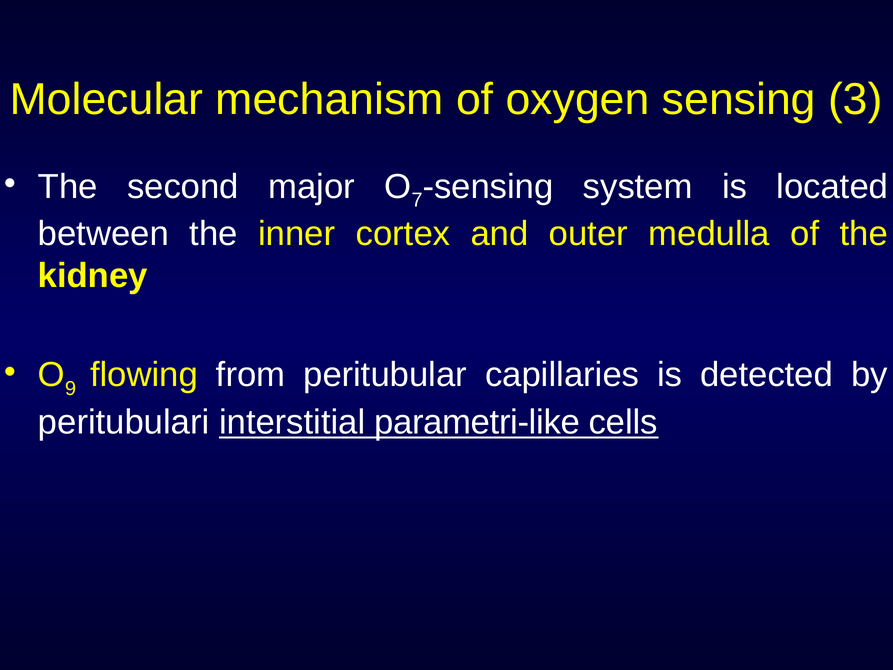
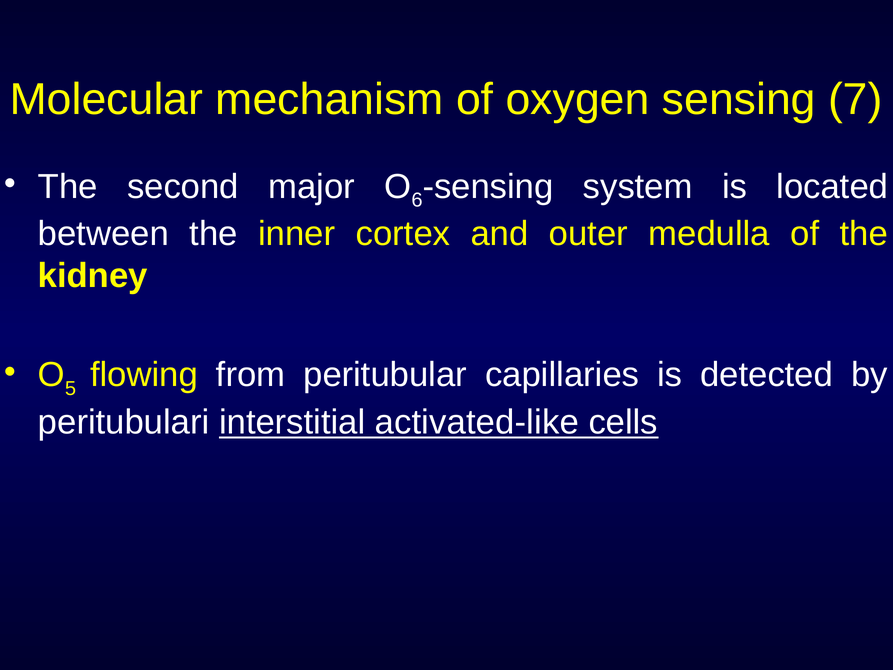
3: 3 -> 7
7: 7 -> 6
9: 9 -> 5
parametri-like: parametri-like -> activated-like
